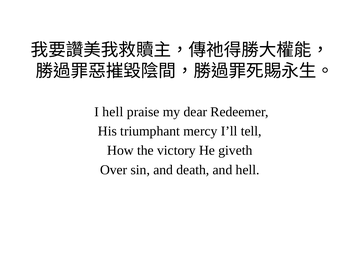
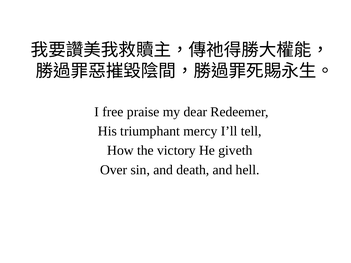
I hell: hell -> free
